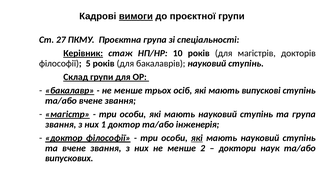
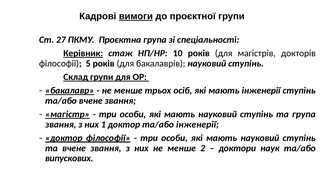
мають випускові: випускові -> інженерії
та/або інженерія: інженерія -> інженерії
які at (197, 138) underline: present -> none
